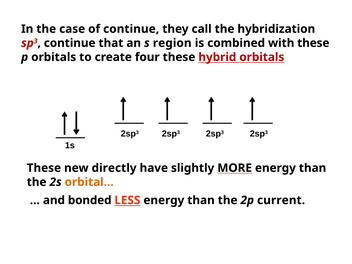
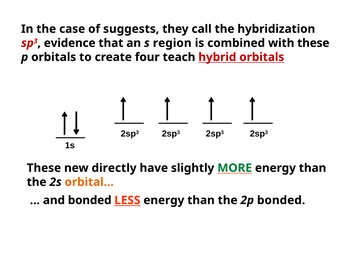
of continue: continue -> suggests
continue at (70, 43): continue -> evidence
four these: these -> teach
MORE colour: black -> green
2p current: current -> bonded
